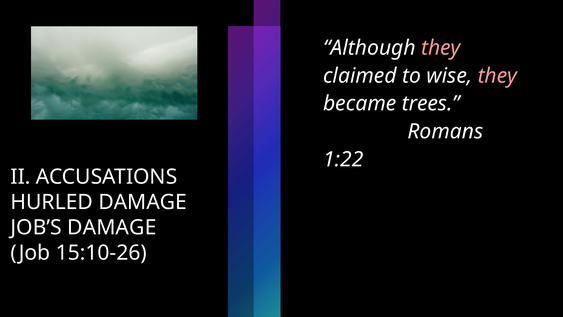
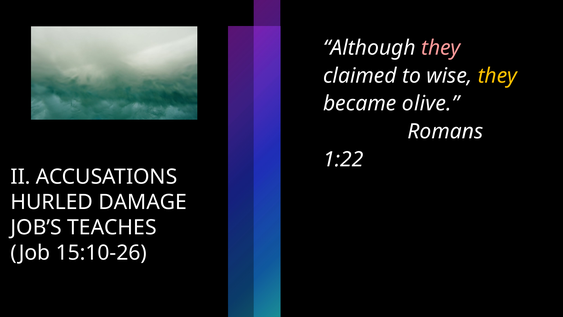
they at (497, 76) colour: pink -> yellow
trees: trees -> olive
JOB’S DAMAGE: DAMAGE -> TEACHES
